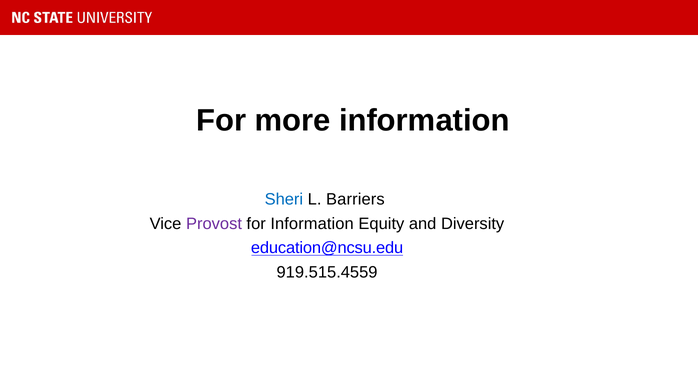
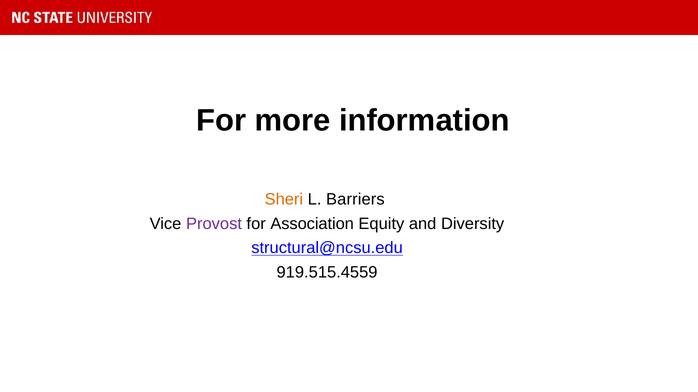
Sheri colour: blue -> orange
for Information: Information -> Association
education@ncsu.edu: education@ncsu.edu -> structural@ncsu.edu
